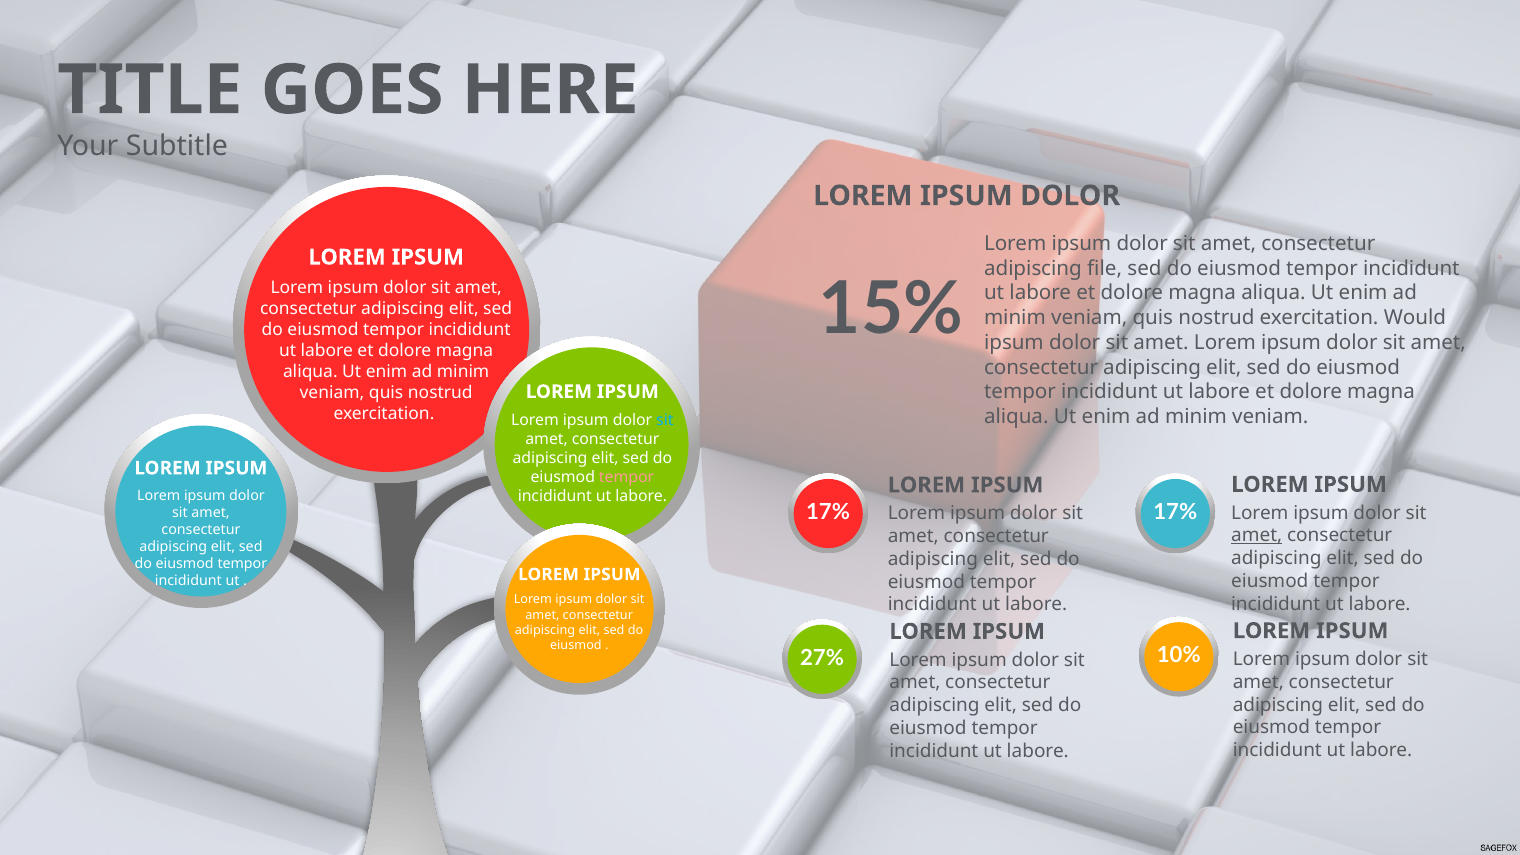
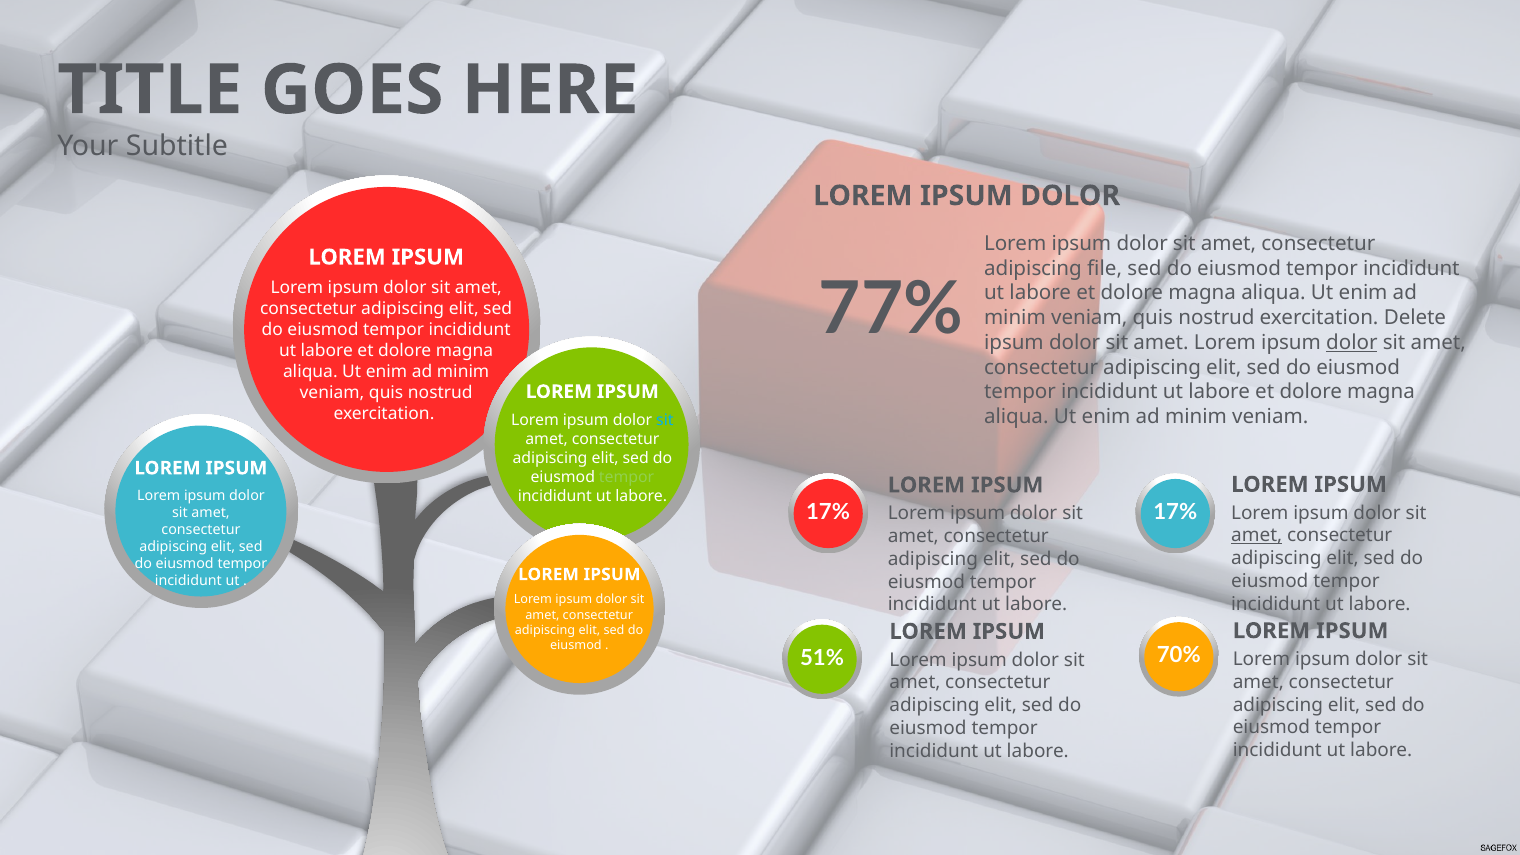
15%: 15% -> 77%
Would: Would -> Delete
dolor at (1352, 343) underline: none -> present
tempor at (627, 477) colour: pink -> light green
10%: 10% -> 70%
27%: 27% -> 51%
